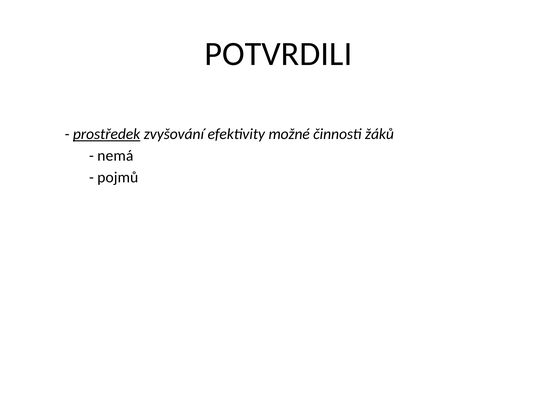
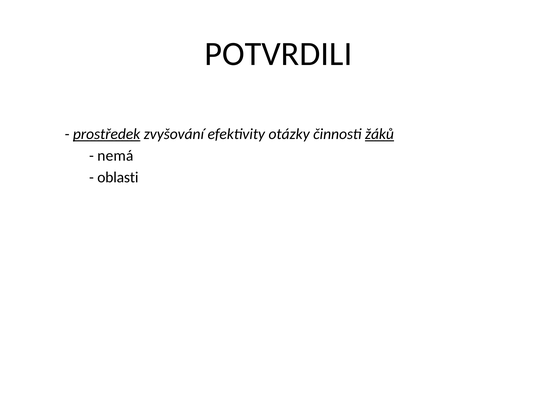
možné: možné -> otázky
žáků underline: none -> present
pojmů: pojmů -> oblasti
